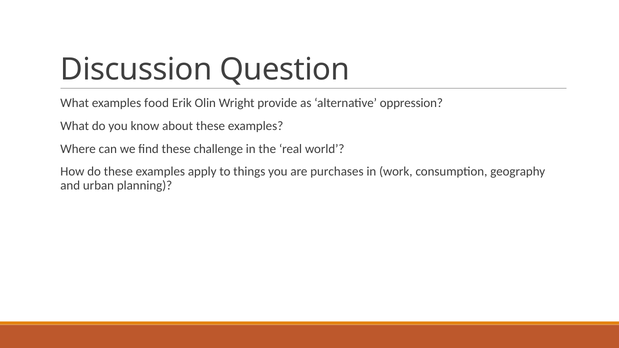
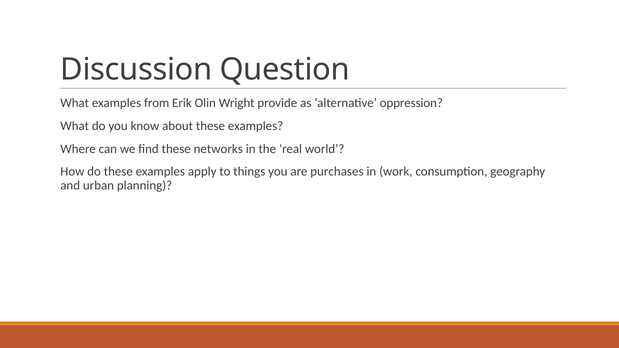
food: food -> from
challenge: challenge -> networks
